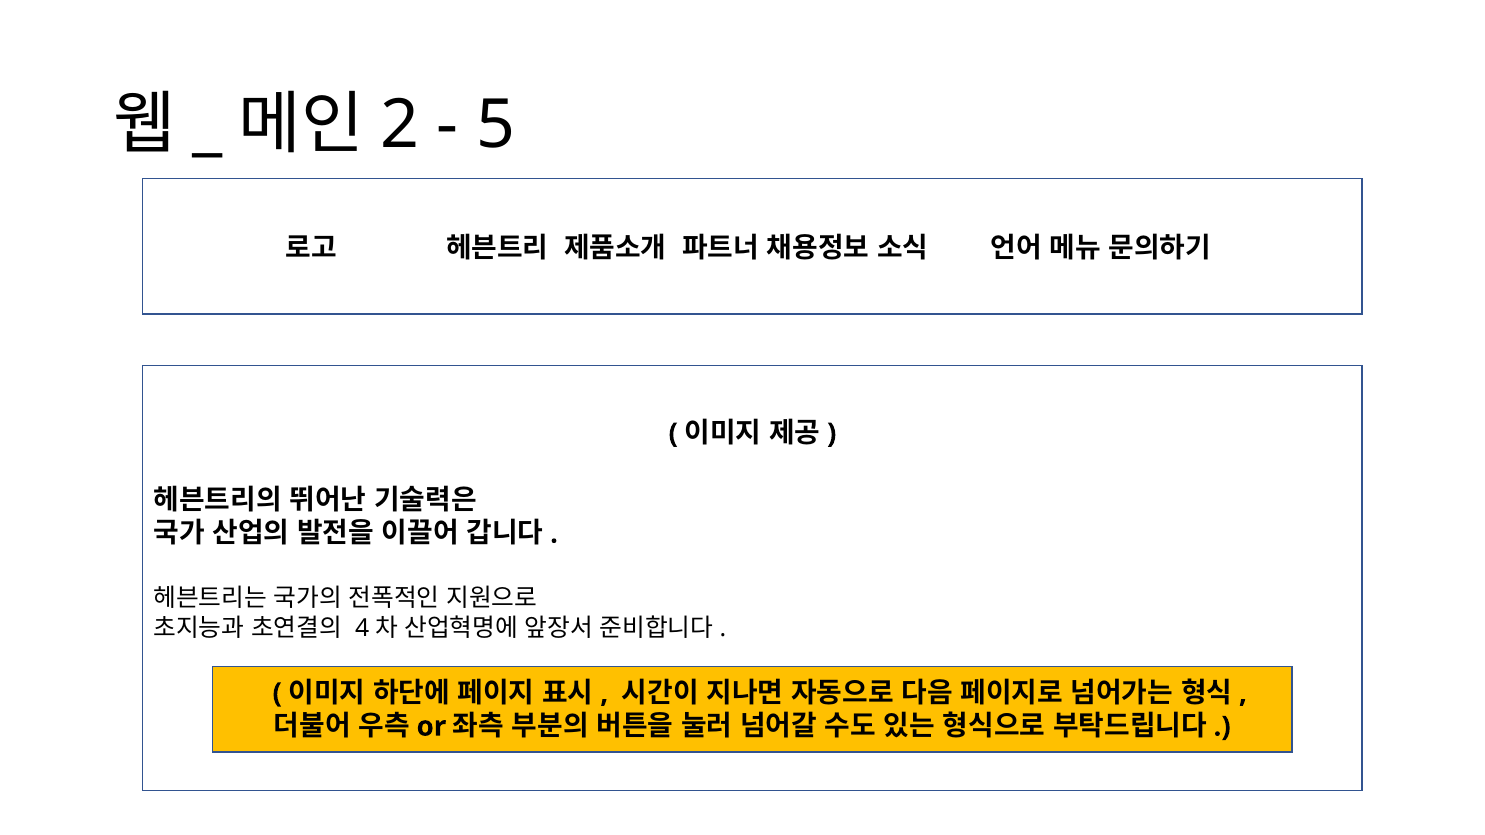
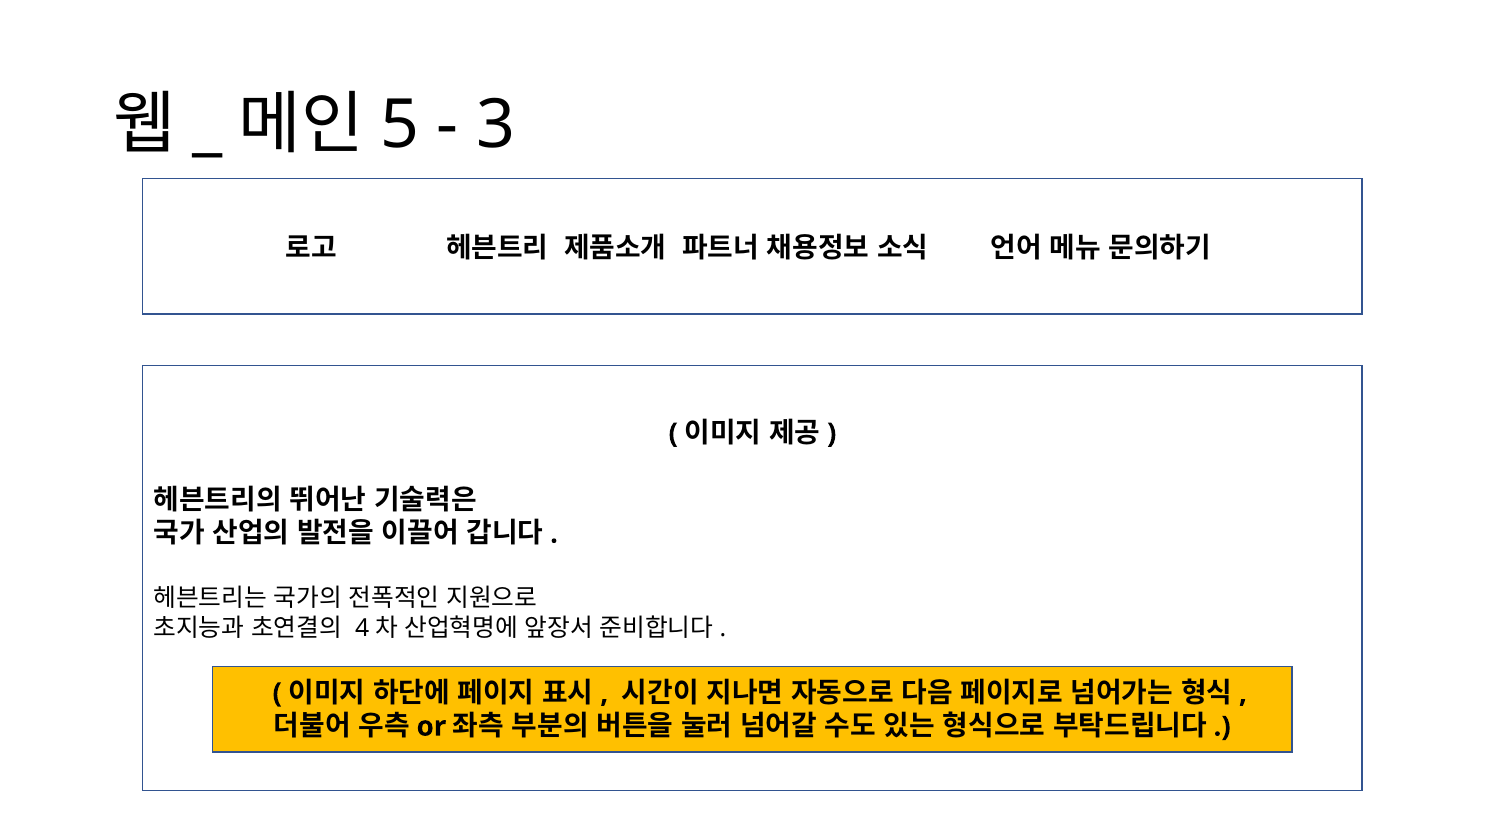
2: 2 -> 5
5: 5 -> 3
